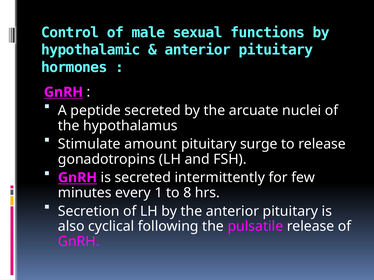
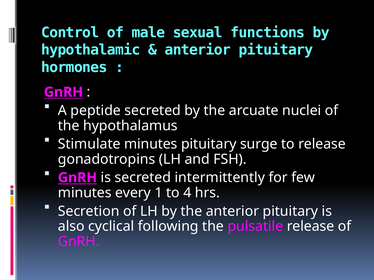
Stimulate amount: amount -> minutes
8: 8 -> 4
